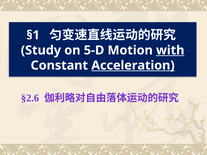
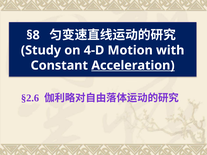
§1: §1 -> §8
5-D: 5-D -> 4-D
with underline: present -> none
